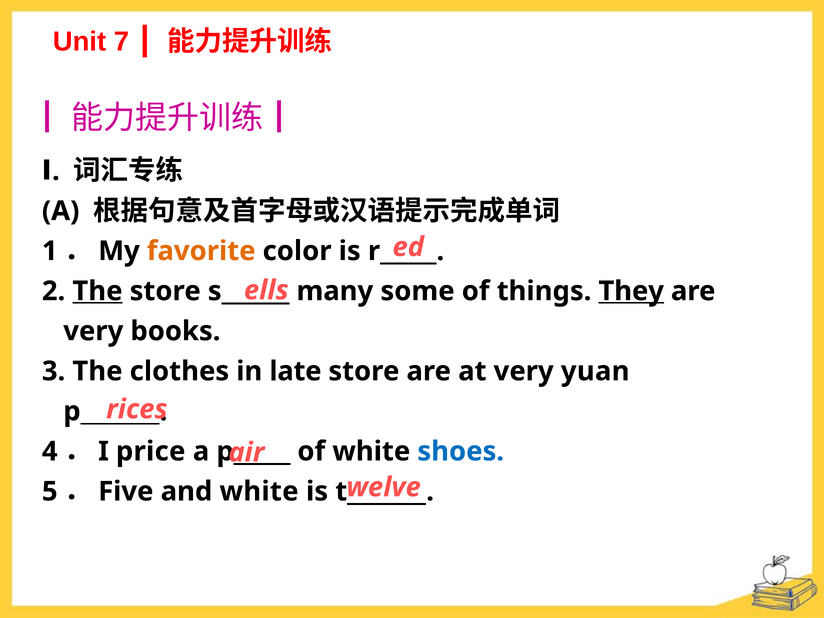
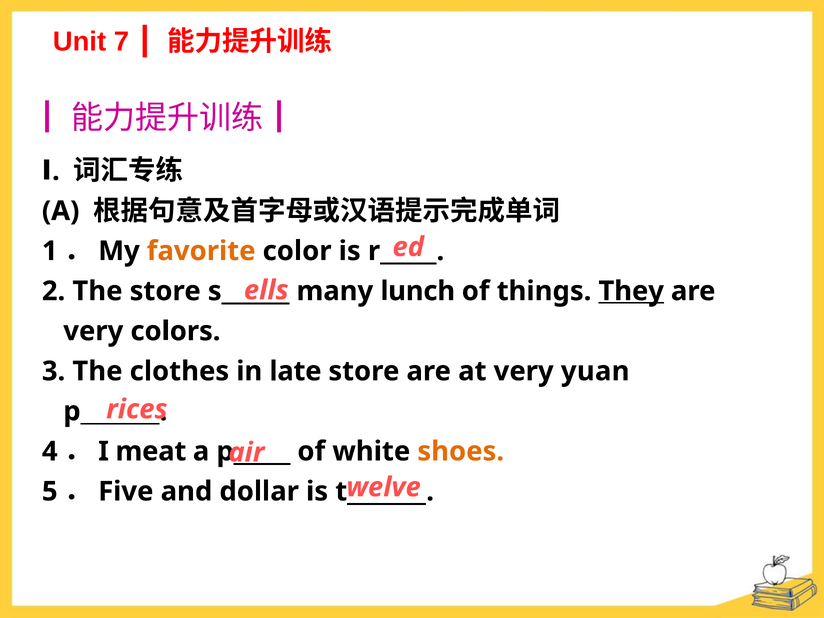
The at (97, 291) underline: present -> none
some: some -> lunch
books: books -> colors
price: price -> meat
shoes colour: blue -> orange
and white: white -> dollar
